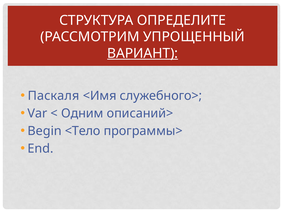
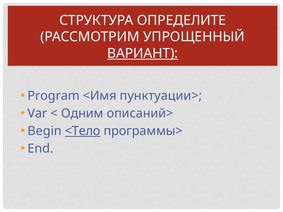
Паскаля: Паскаля -> Program
служебного>: служебного> -> пунктуации>
<Тело underline: none -> present
